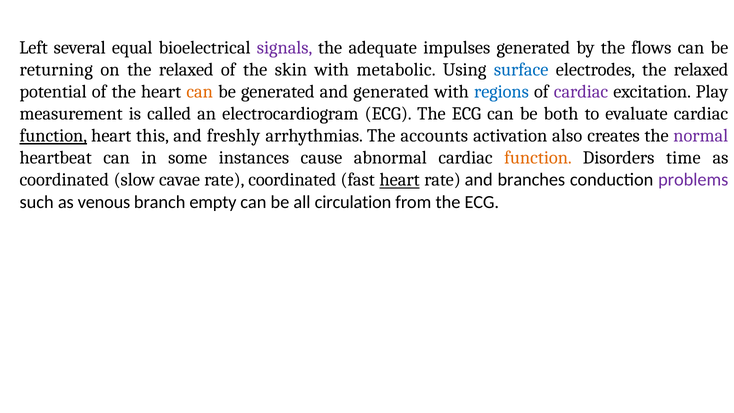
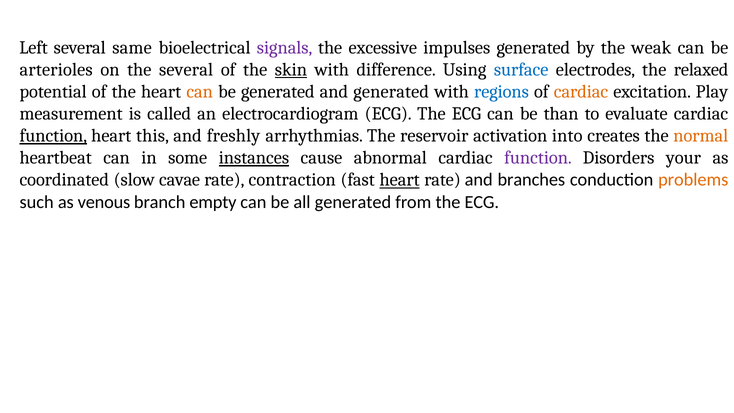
equal: equal -> same
adequate: adequate -> excessive
flows: flows -> weak
returning: returning -> arterioles
on the relaxed: relaxed -> several
skin underline: none -> present
metabolic: metabolic -> difference
cardiac at (581, 92) colour: purple -> orange
both: both -> than
accounts: accounts -> reservoir
also: also -> into
normal colour: purple -> orange
instances underline: none -> present
function at (538, 158) colour: orange -> purple
time: time -> your
rate coordinated: coordinated -> contraction
problems colour: purple -> orange
all circulation: circulation -> generated
